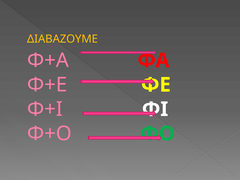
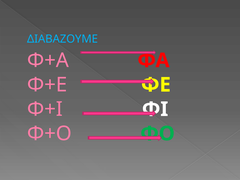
ΔΙΑΒΑΖΟΥΜΕ colour: yellow -> light blue
